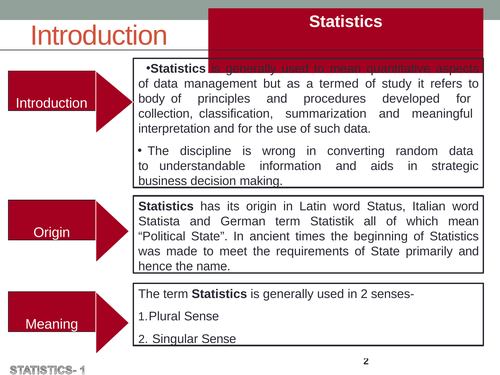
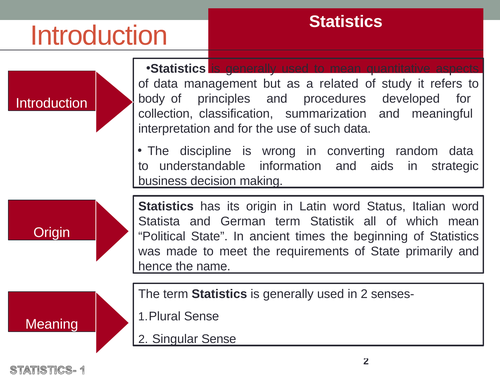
termed: termed -> related
